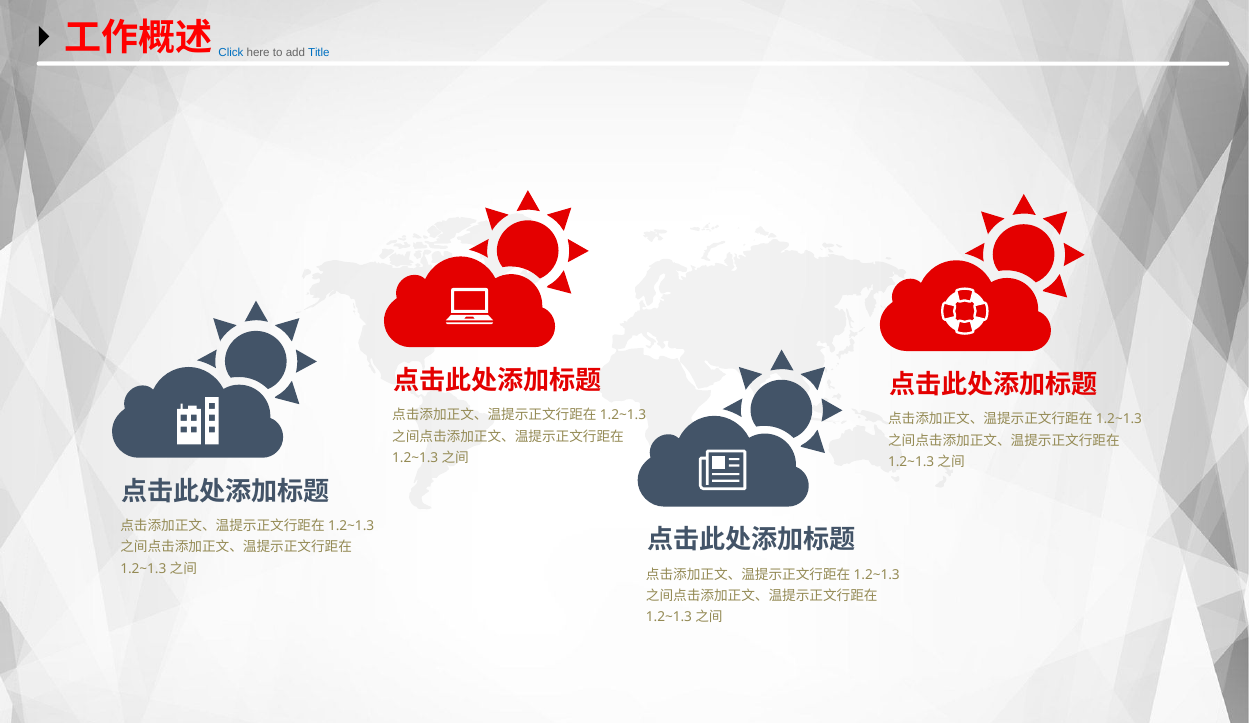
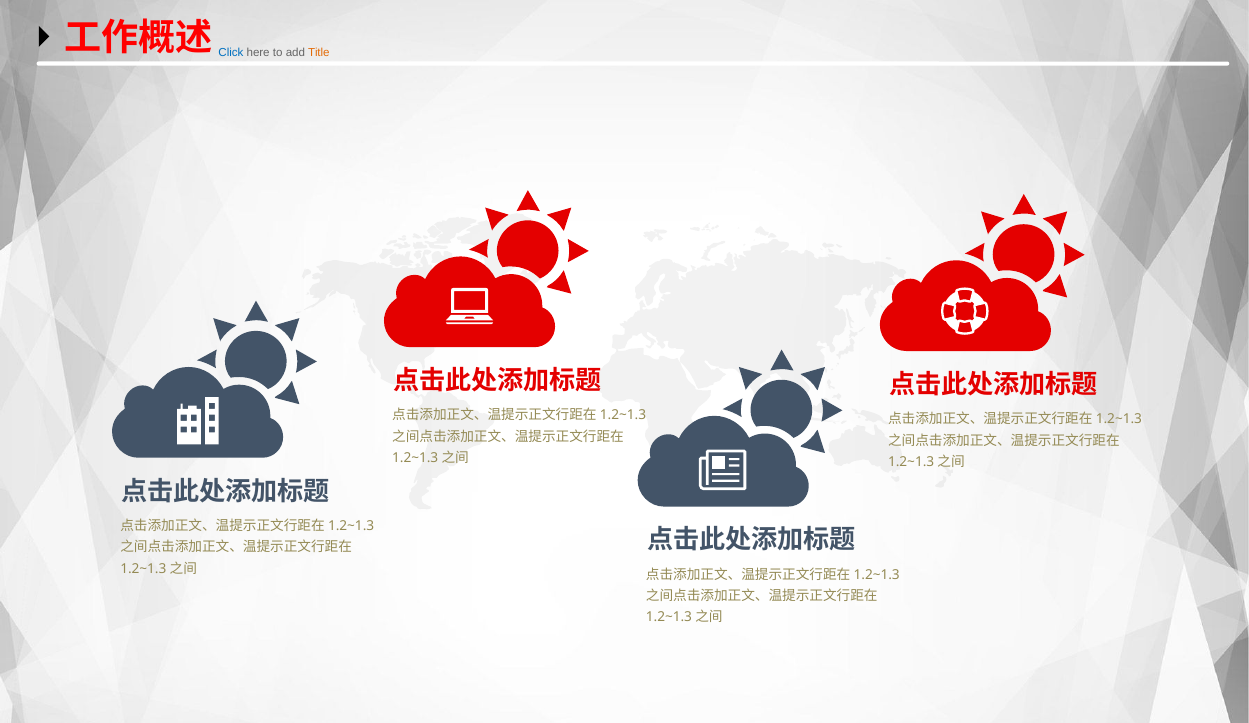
Title colour: blue -> orange
